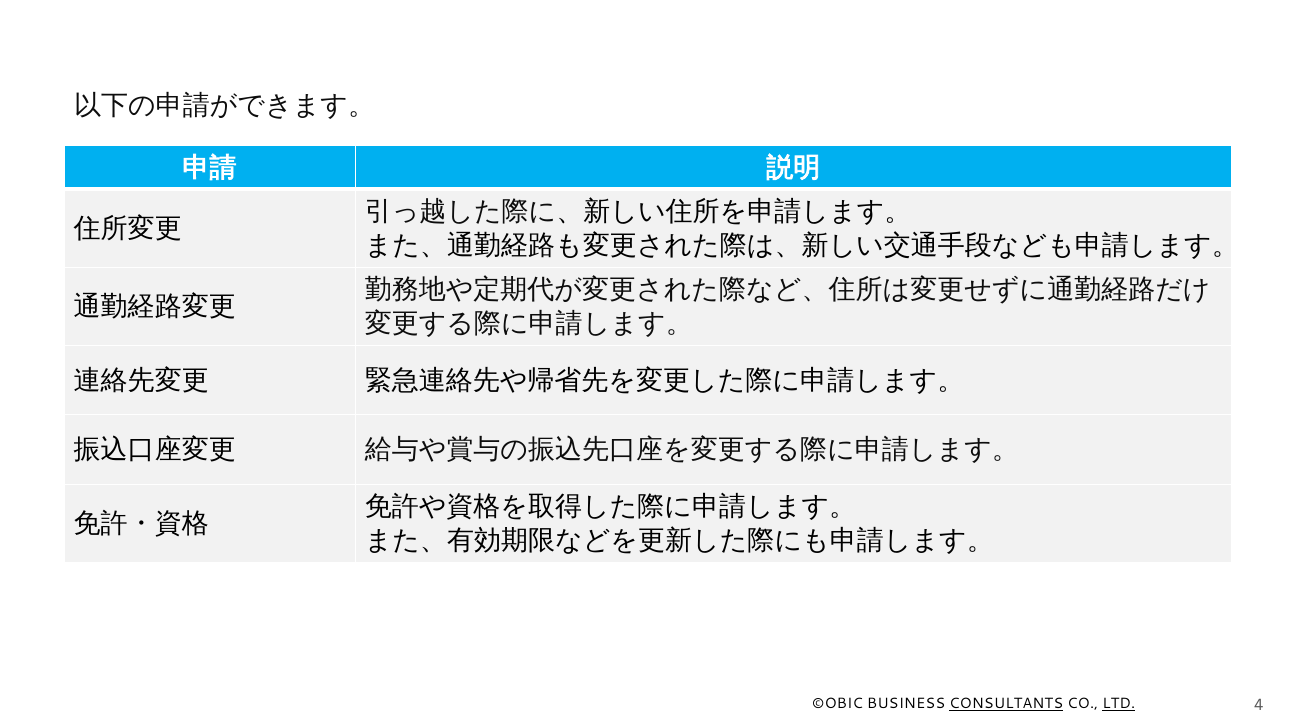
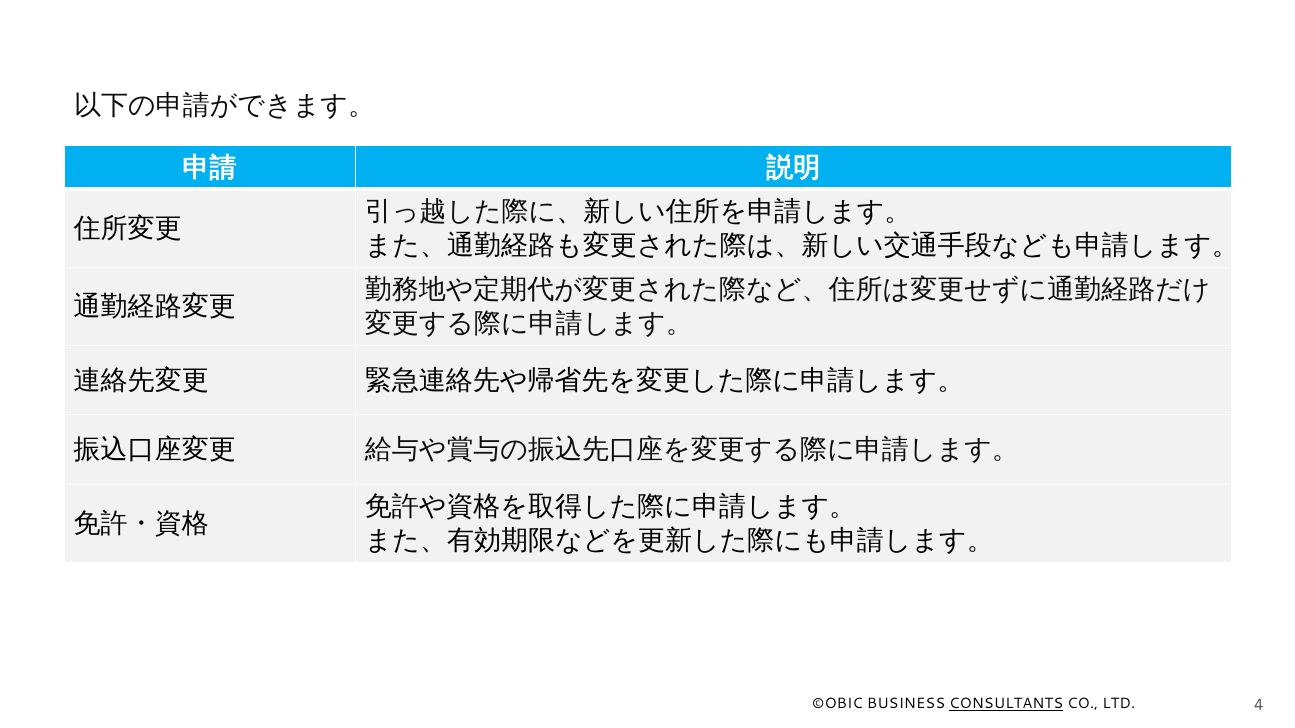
LTD underline: present -> none
